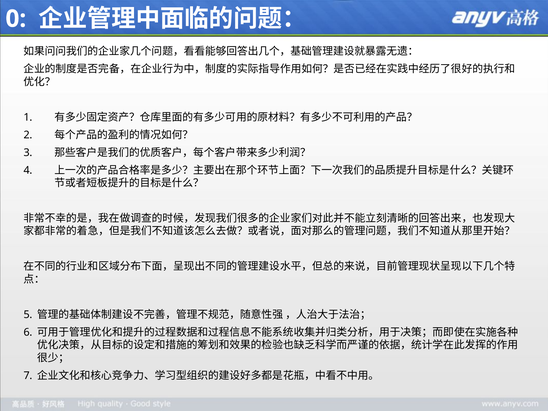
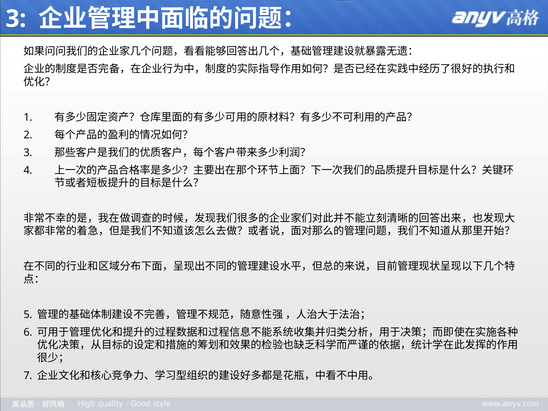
0 at (16, 19): 0 -> 3
